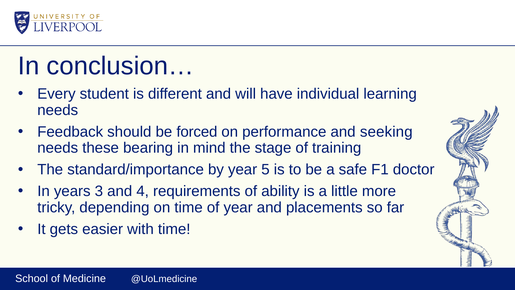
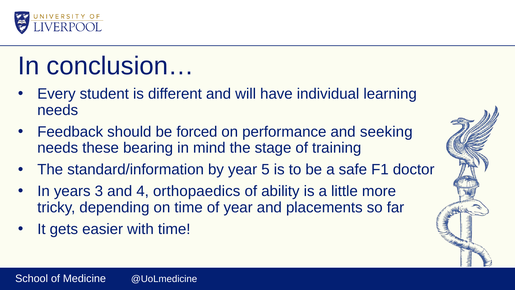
standard/importance: standard/importance -> standard/information
requirements: requirements -> orthopaedics
